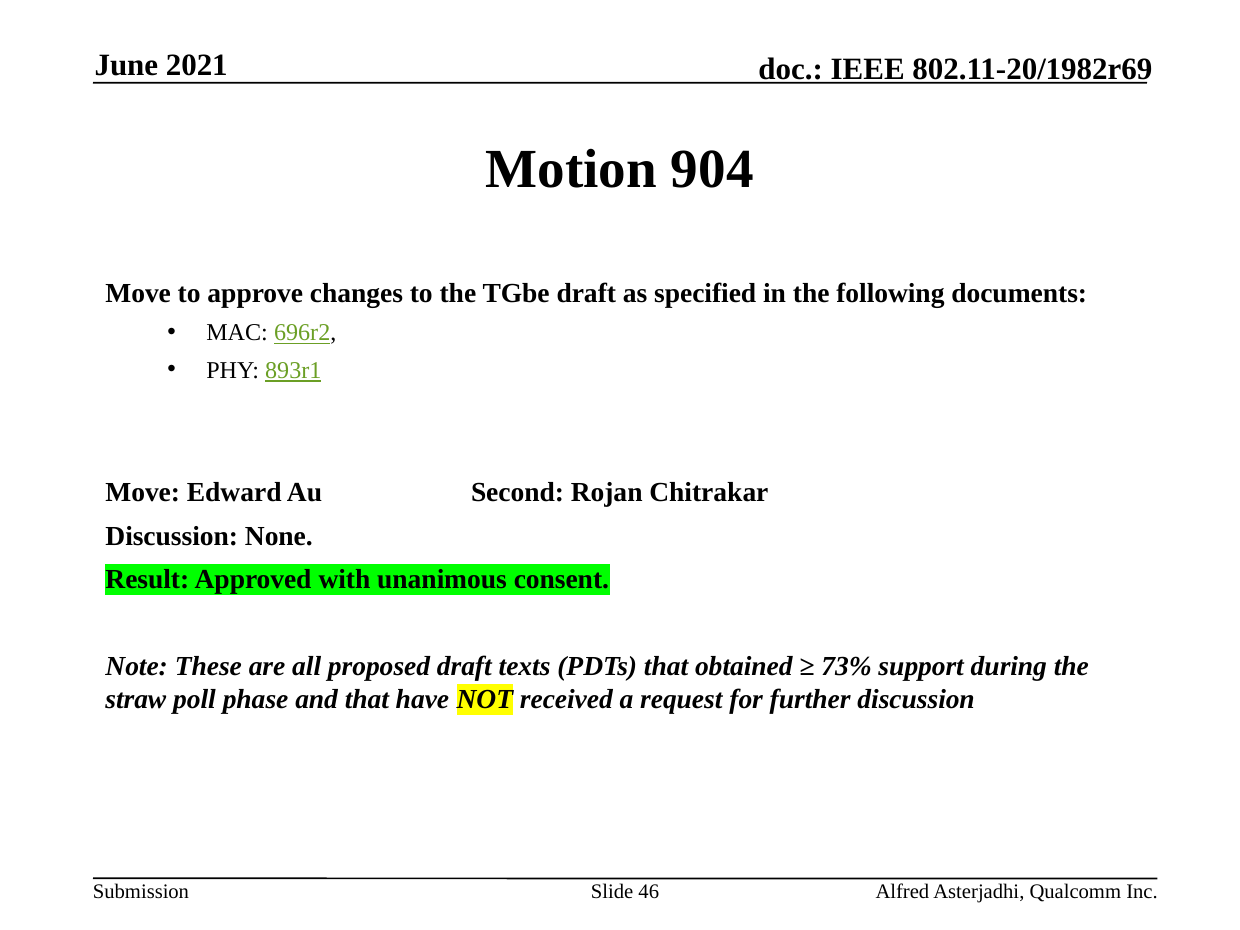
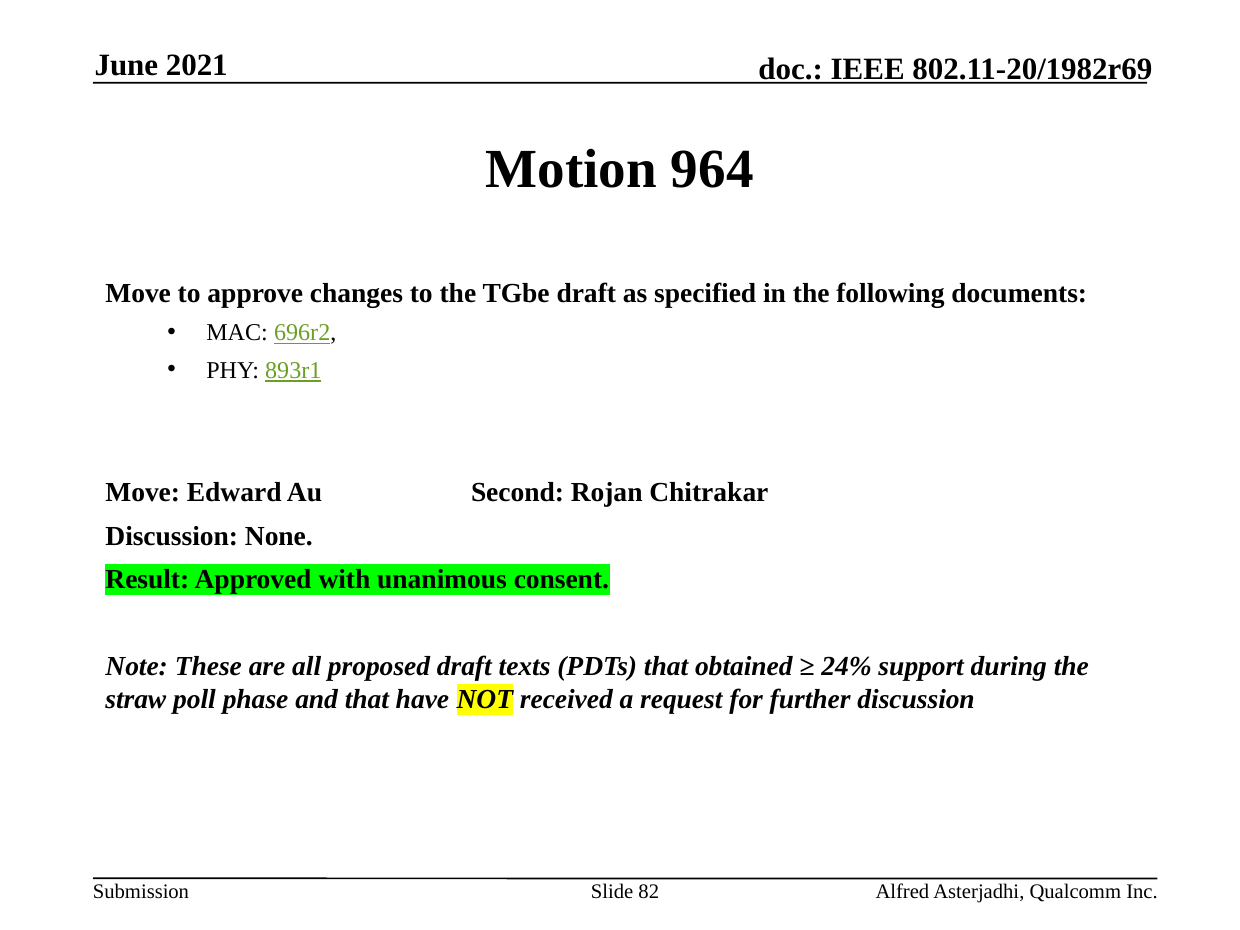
904: 904 -> 964
73%: 73% -> 24%
46: 46 -> 82
